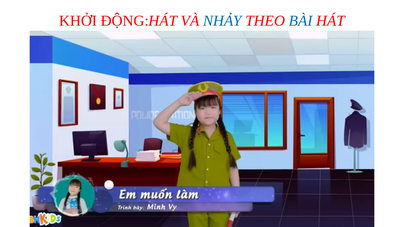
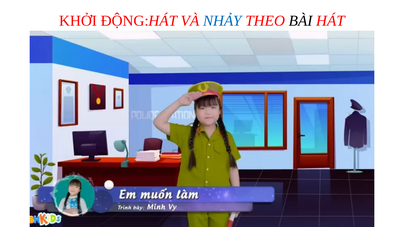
BÀI colour: blue -> black
